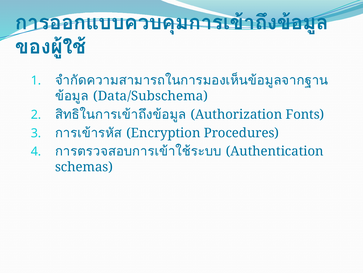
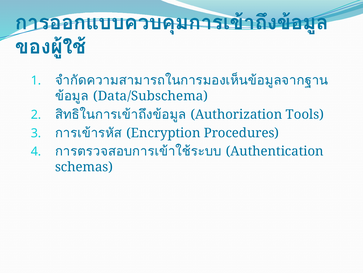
Fonts: Fonts -> Tools
